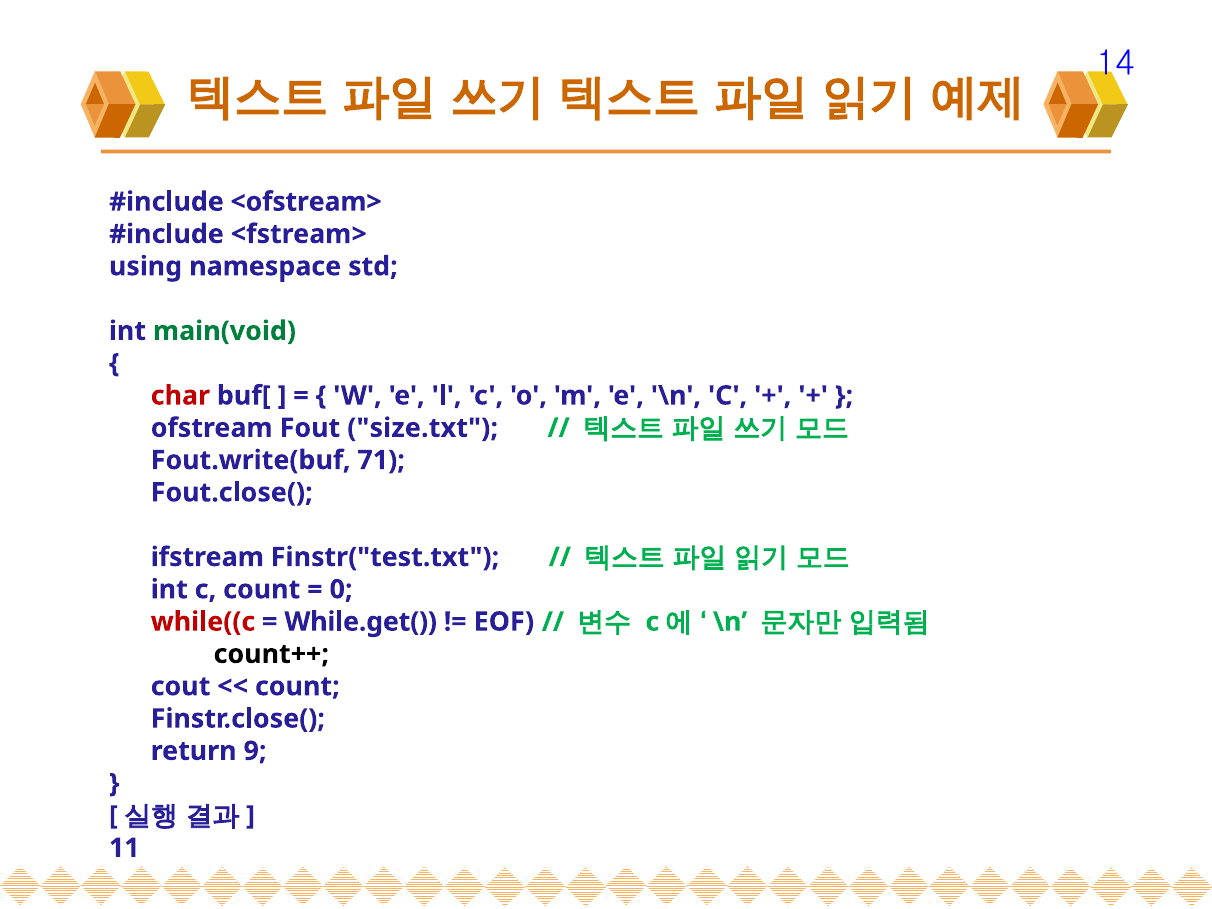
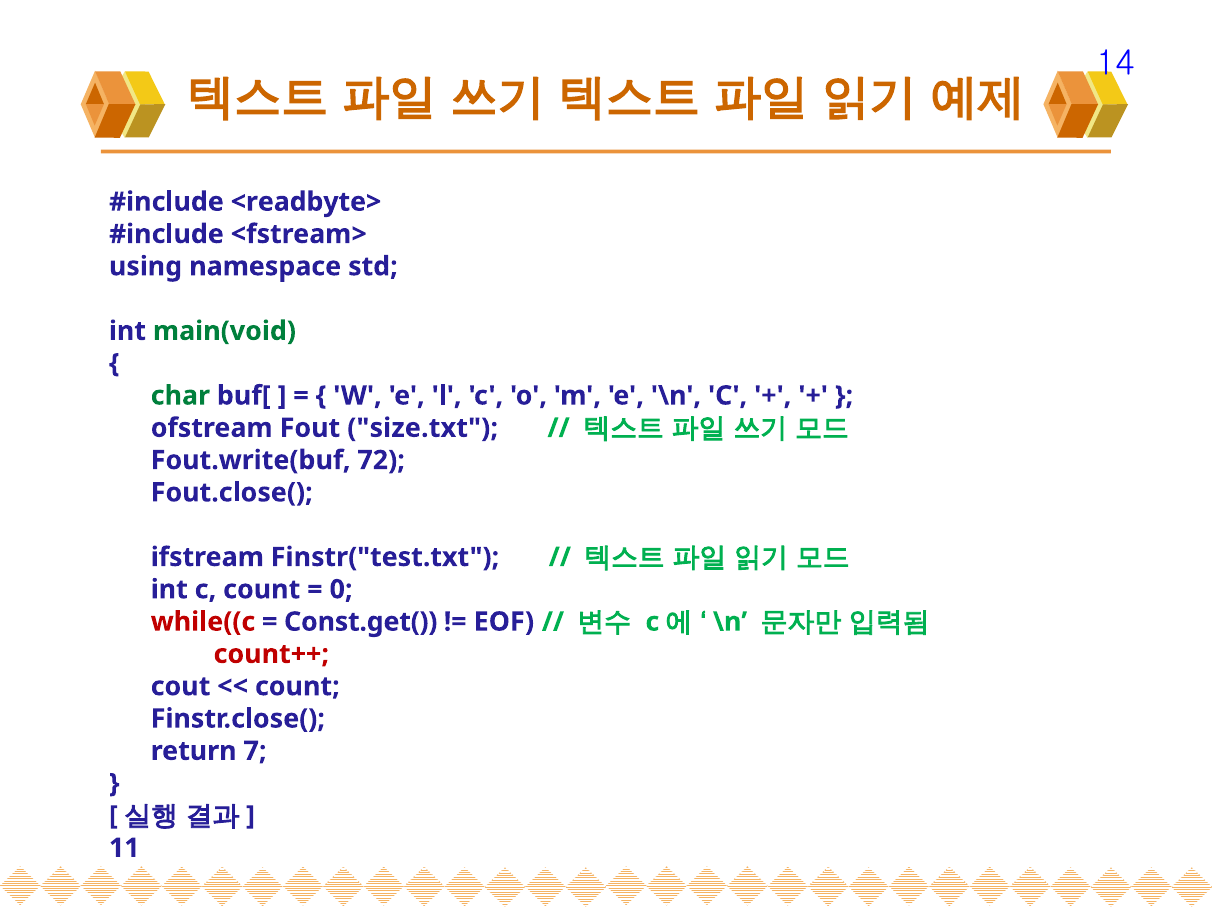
<ofstream>: <ofstream> -> <readbyte>
char colour: red -> green
71: 71 -> 72
While.get(: While.get( -> Const.get(
count++ colour: black -> red
9: 9 -> 7
